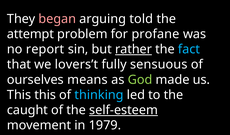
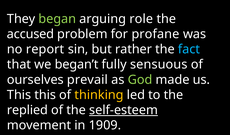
began colour: pink -> light green
told: told -> role
attempt: attempt -> accused
rather underline: present -> none
lovers’t: lovers’t -> began’t
means: means -> prevail
thinking colour: light blue -> yellow
caught: caught -> replied
1979: 1979 -> 1909
